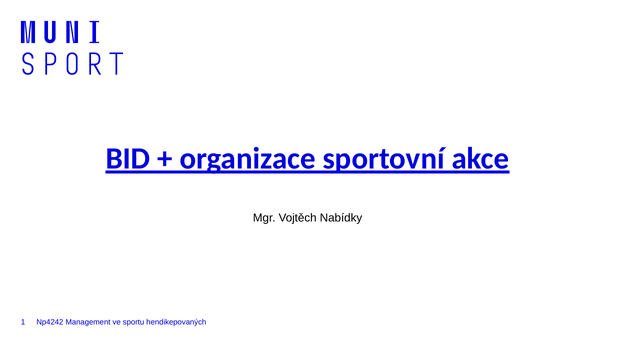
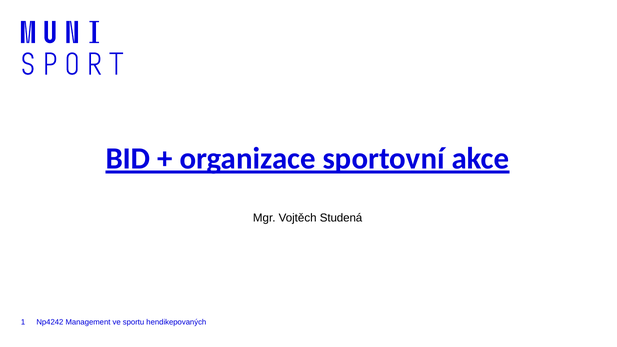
Nabídky: Nabídky -> Studená
